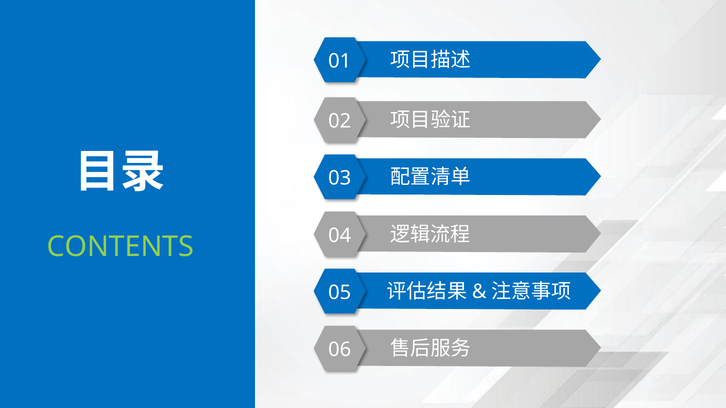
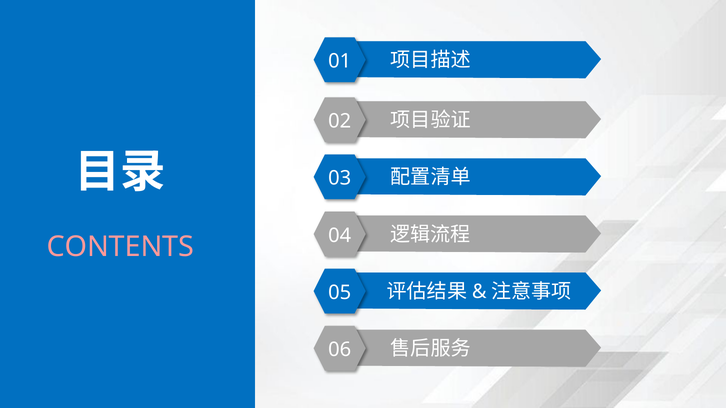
CONTENTS colour: light green -> pink
